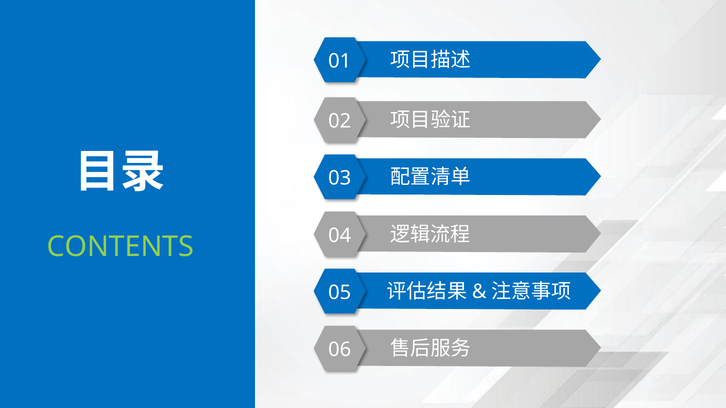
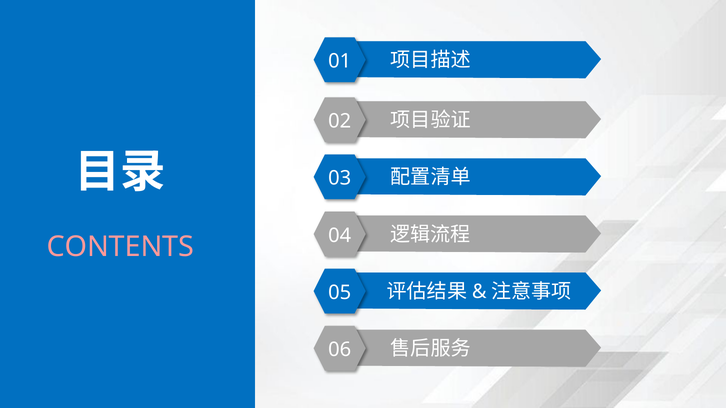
CONTENTS colour: light green -> pink
